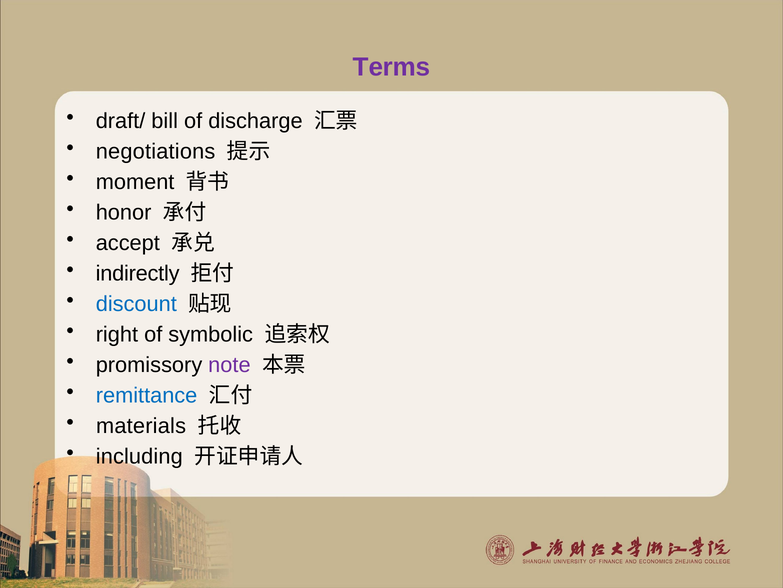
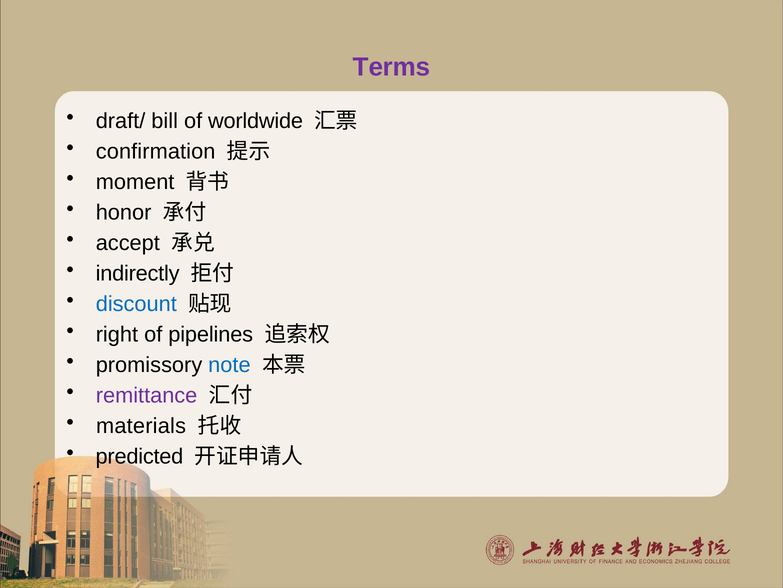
discharge: discharge -> worldwide
negotiations: negotiations -> confirmation
symbolic: symbolic -> pipelines
note colour: purple -> blue
remittance colour: blue -> purple
including: including -> predicted
